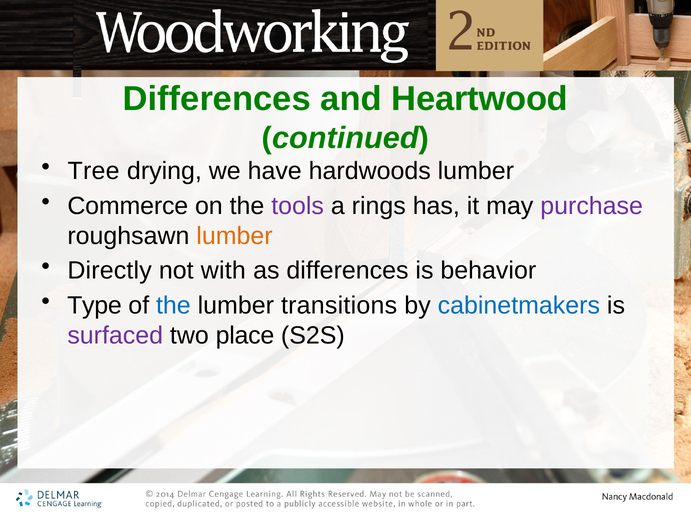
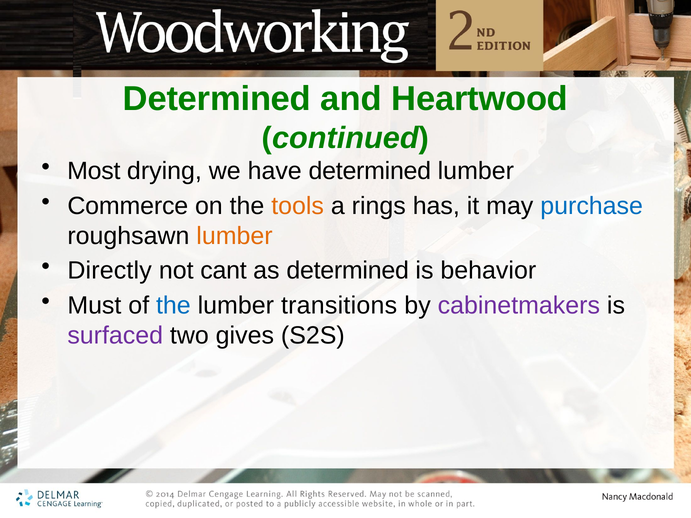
Differences at (217, 99): Differences -> Determined
Tree: Tree -> Most
have hardwoods: hardwoods -> determined
tools colour: purple -> orange
purchase colour: purple -> blue
with: with -> cant
as differences: differences -> determined
Type: Type -> Must
cabinetmakers colour: blue -> purple
place: place -> gives
